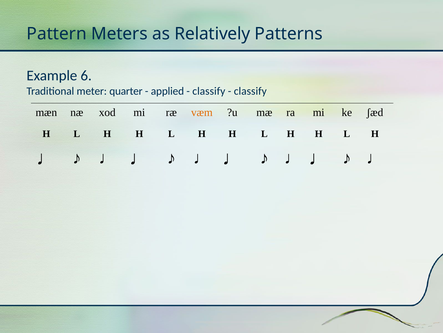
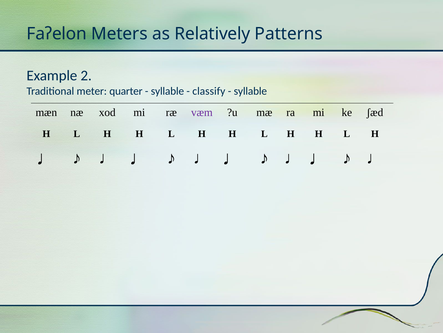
Pattern: Pattern -> Faʔelon
6: 6 -> 2
applied at (167, 91): applied -> syllable
classify at (250, 91): classify -> syllable
væm colour: orange -> purple
